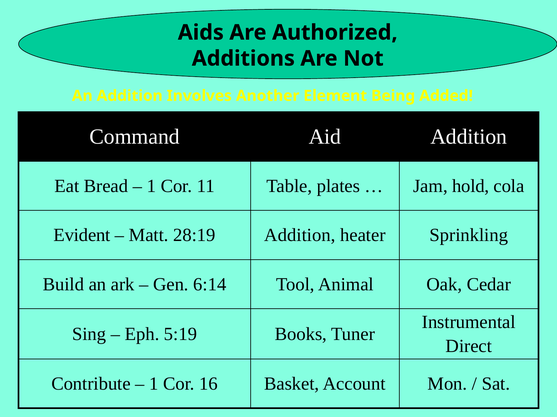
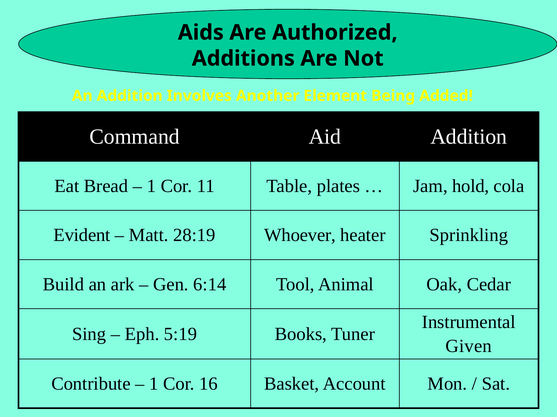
28:19 Addition: Addition -> Whoever
Direct: Direct -> Given
